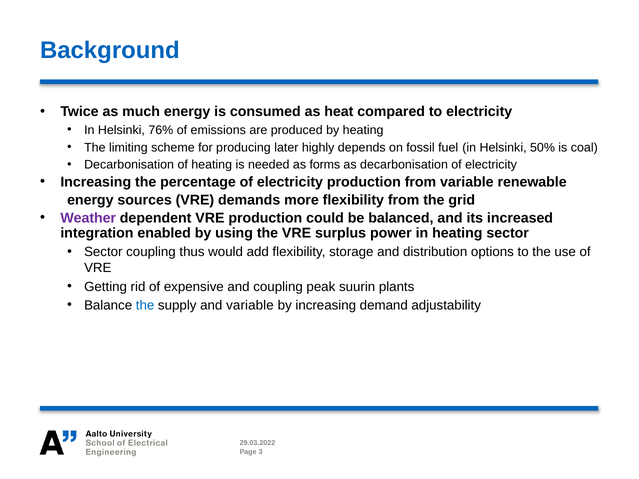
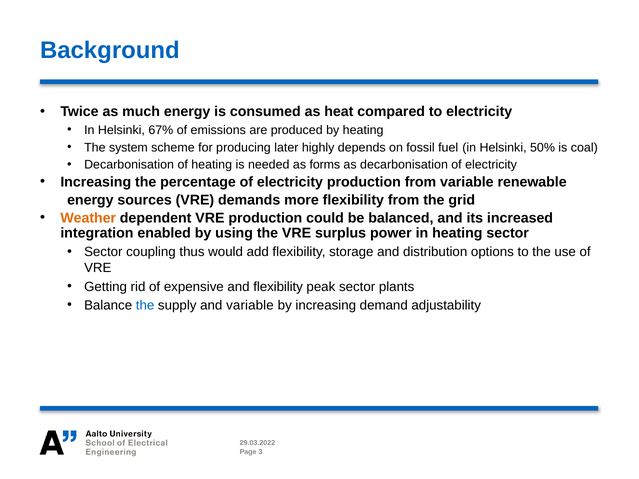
76%: 76% -> 67%
limiting: limiting -> system
Weather colour: purple -> orange
and coupling: coupling -> flexibility
peak suurin: suurin -> sector
